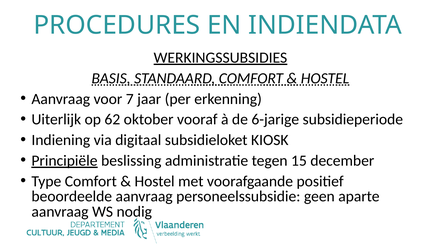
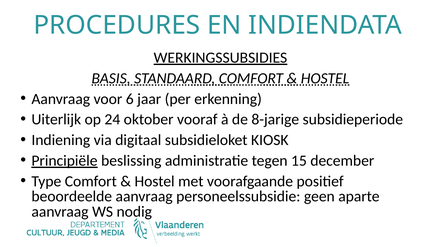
7: 7 -> 6
62: 62 -> 24
6-jarige: 6-jarige -> 8-jarige
